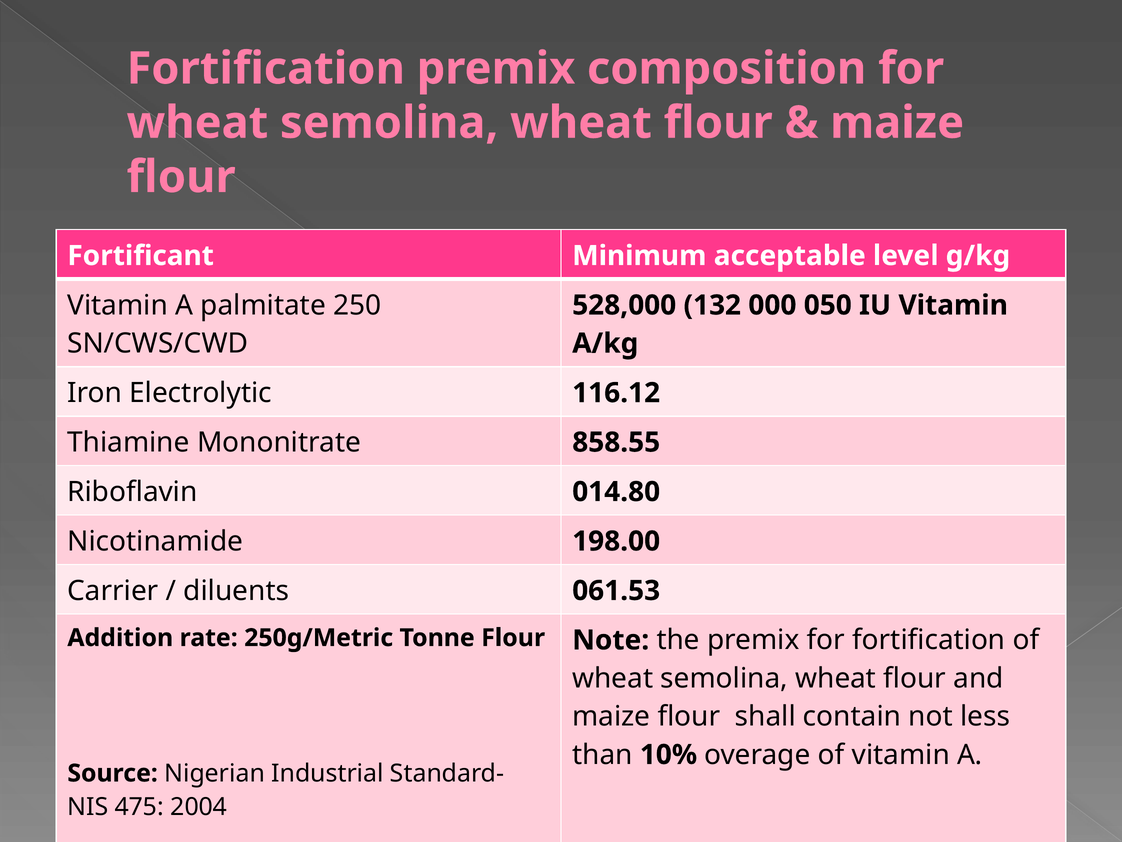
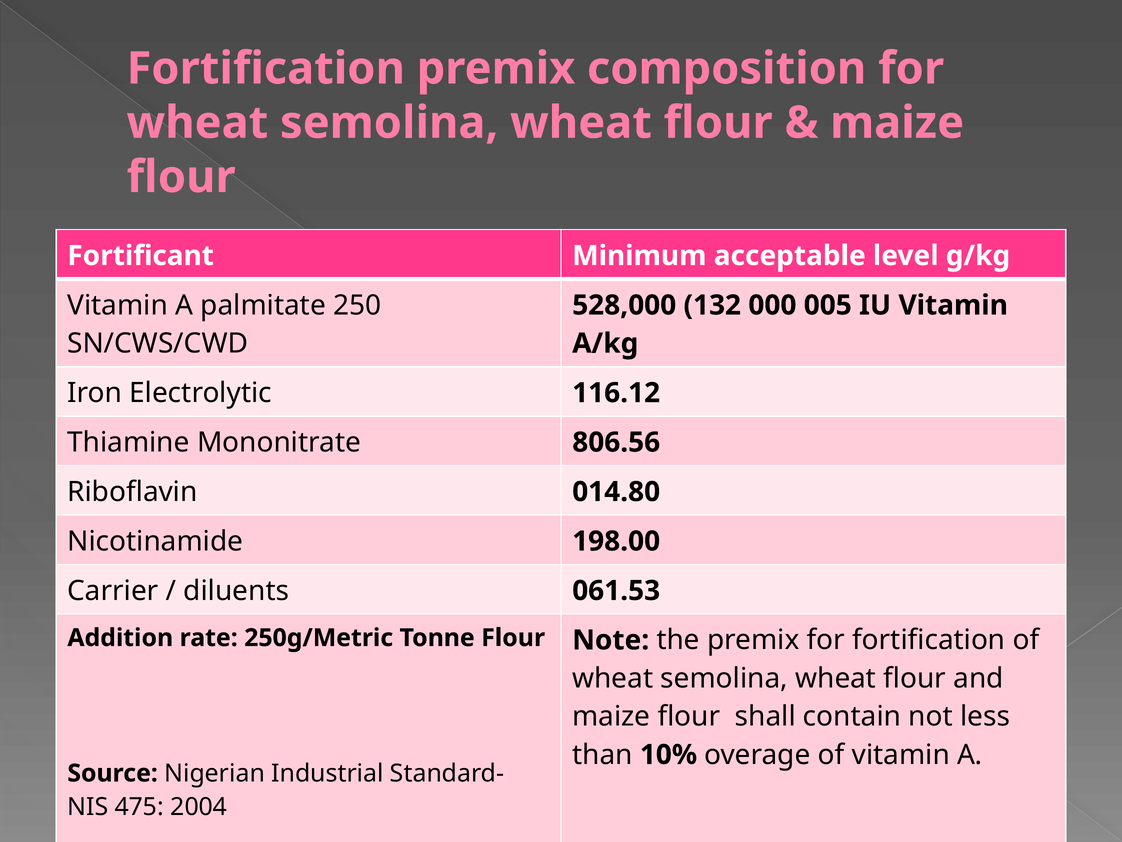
050: 050 -> 005
858.55: 858.55 -> 806.56
